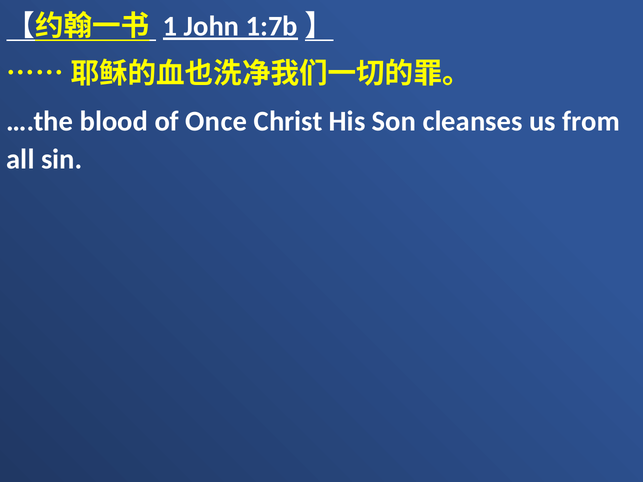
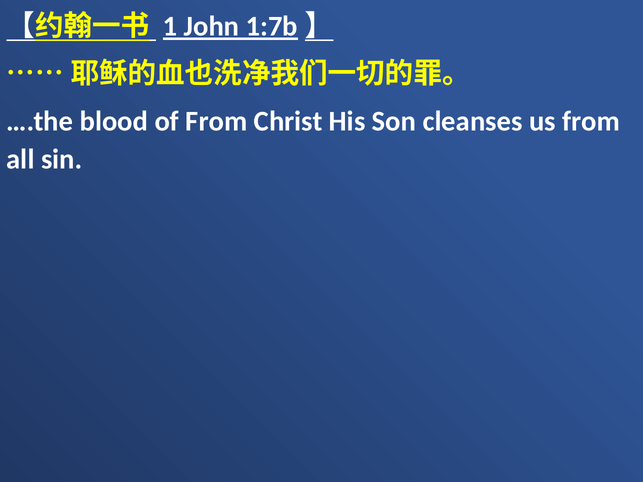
of Once: Once -> From
